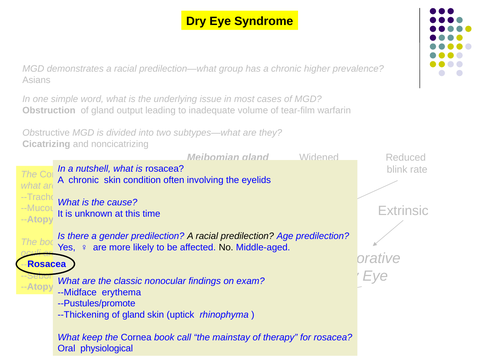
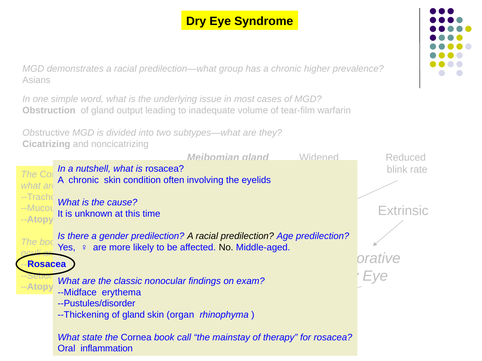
--Pustules/promote: --Pustules/promote -> --Pustules/disorder
uptick: uptick -> organ
keep: keep -> state
physiological: physiological -> inflammation
